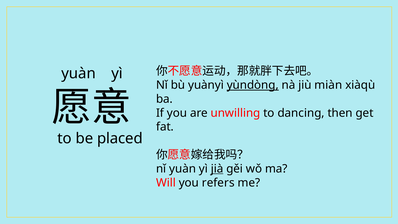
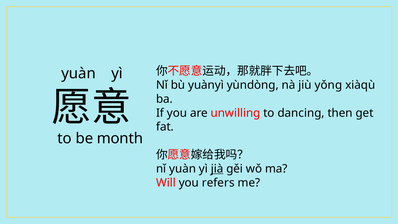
yùndòng underline: present -> none
miàn: miàn -> yǒng
placed: placed -> month
